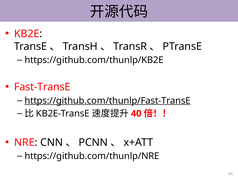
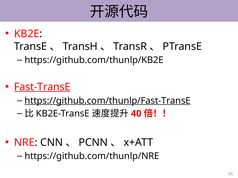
Fast-TransE underline: none -> present
